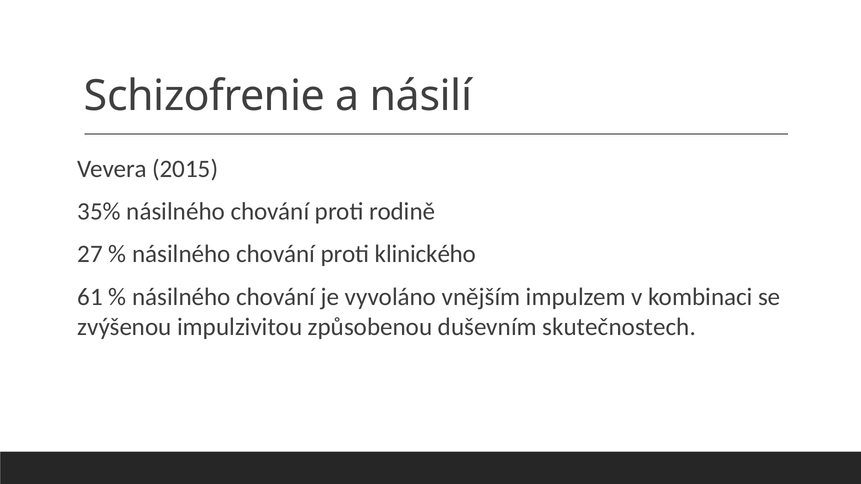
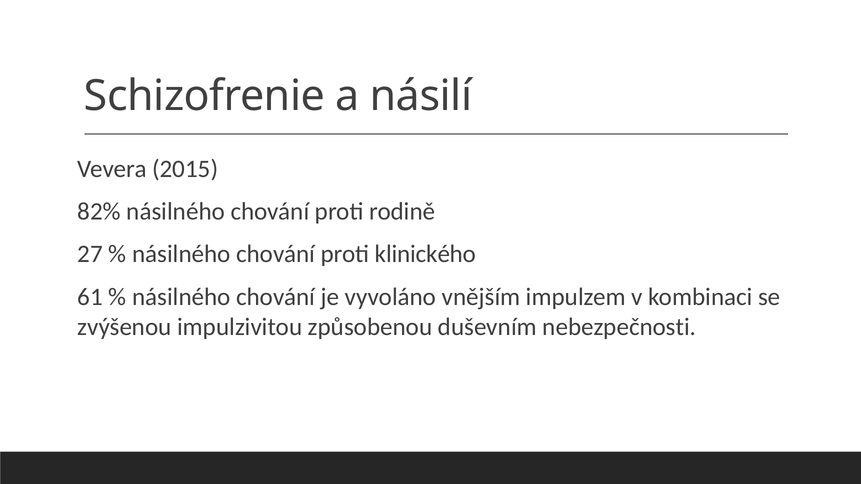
35%: 35% -> 82%
skutečnostech: skutečnostech -> nebezpečnosti
